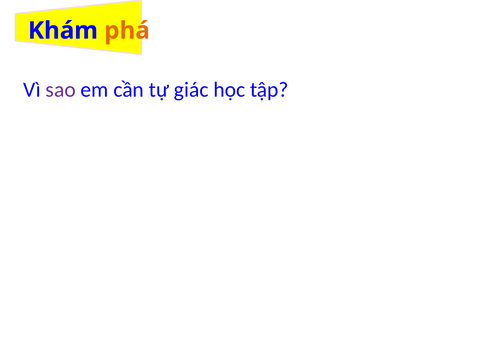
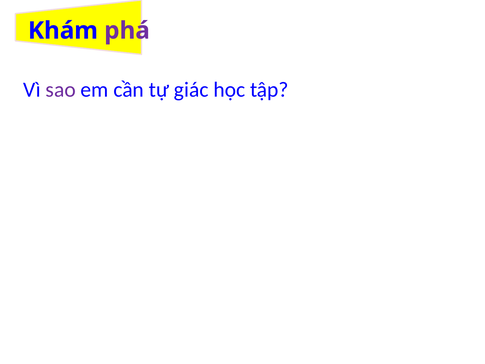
phá colour: orange -> purple
